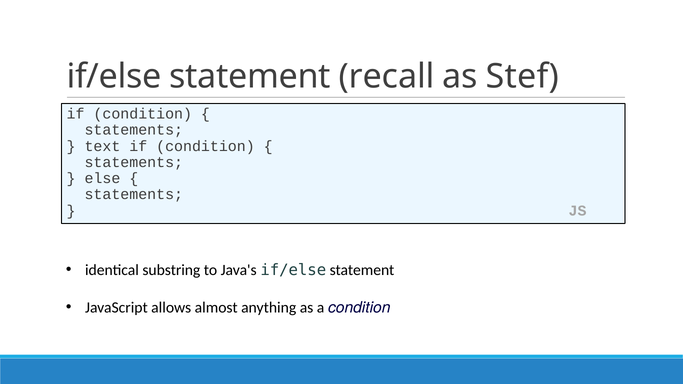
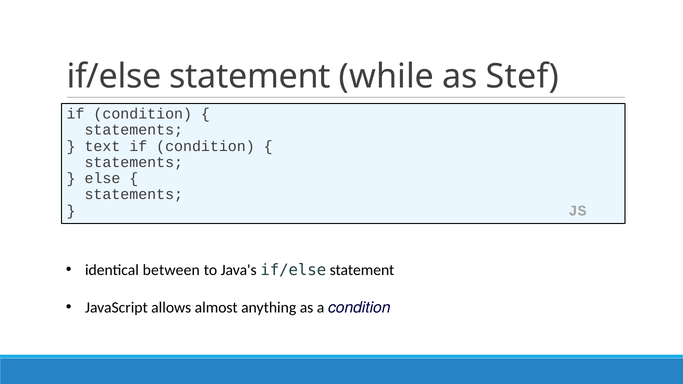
recall: recall -> while
substring: substring -> between
